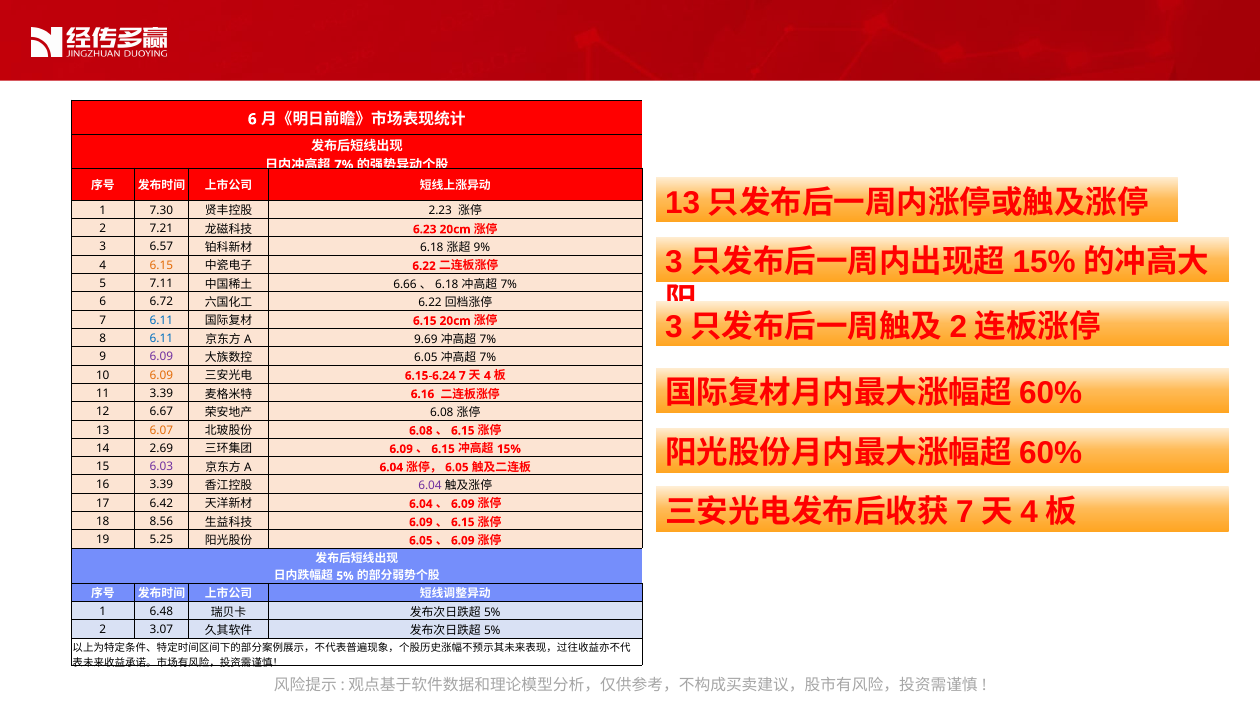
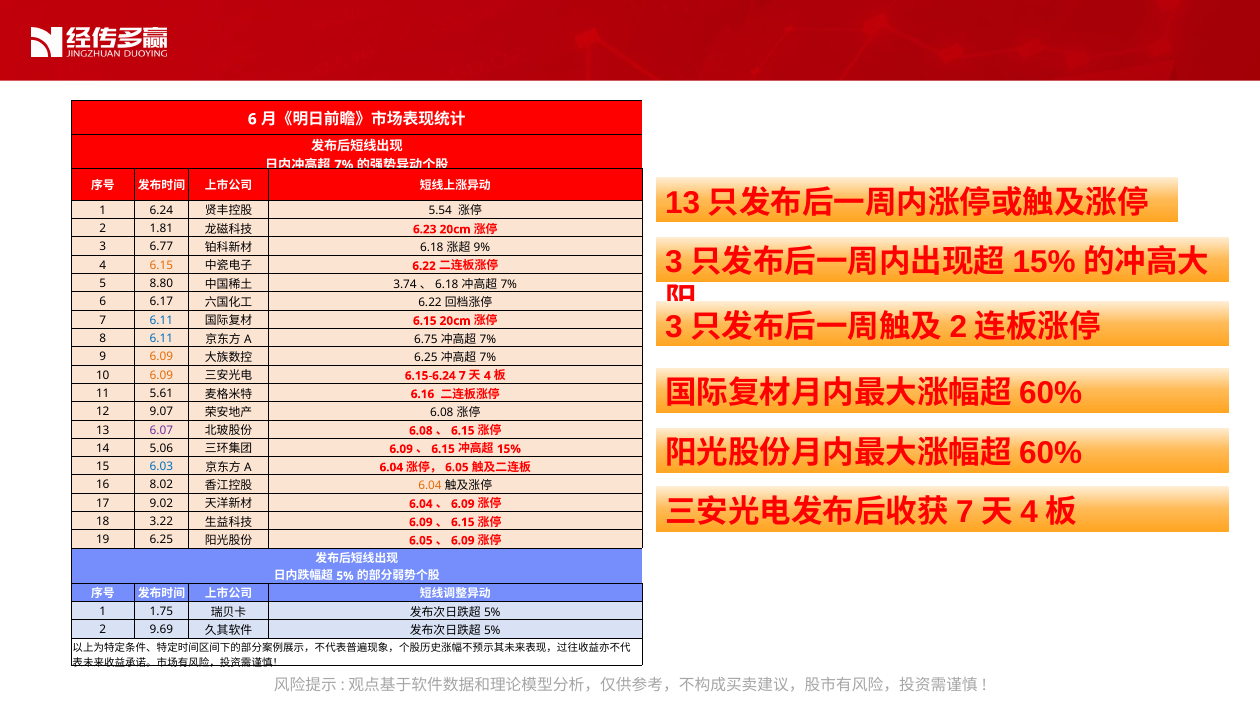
7.30: 7.30 -> 6.24
2.23: 2.23 -> 5.54
7.21: 7.21 -> 1.81
6.57: 6.57 -> 6.77
7.11: 7.11 -> 8.80
6.66: 6.66 -> 3.74
6.72: 6.72 -> 6.17
9.69: 9.69 -> 6.75
6.09 at (161, 357) colour: purple -> orange
6.05 at (426, 357): 6.05 -> 6.25
11 3.39: 3.39 -> 5.61
6.67: 6.67 -> 9.07
6.07 colour: orange -> purple
2.69: 2.69 -> 5.06
6.03 colour: purple -> blue
16 3.39: 3.39 -> 8.02
6.04 at (430, 485) colour: purple -> orange
6.42: 6.42 -> 9.02
8.56: 8.56 -> 3.22
19 5.25: 5.25 -> 6.25
6.48: 6.48 -> 1.75
3.07: 3.07 -> 9.69
